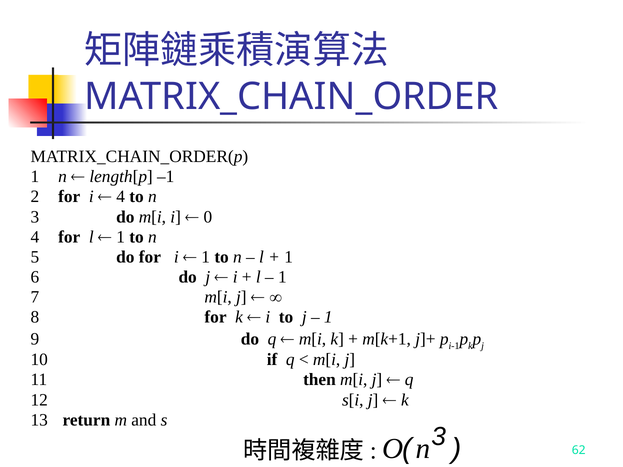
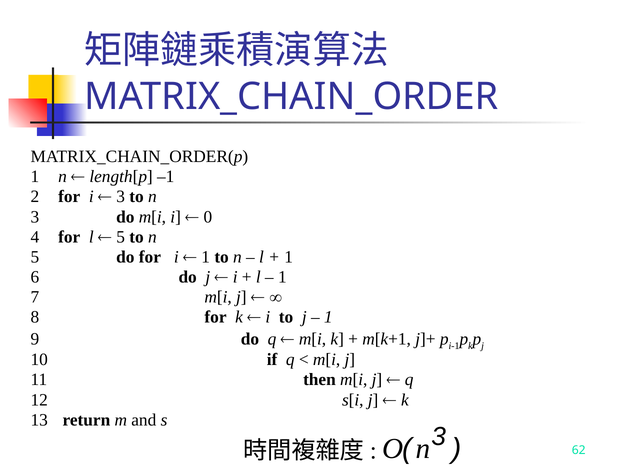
4 at (121, 197): 4 -> 3
1 at (121, 237): 1 -> 5
